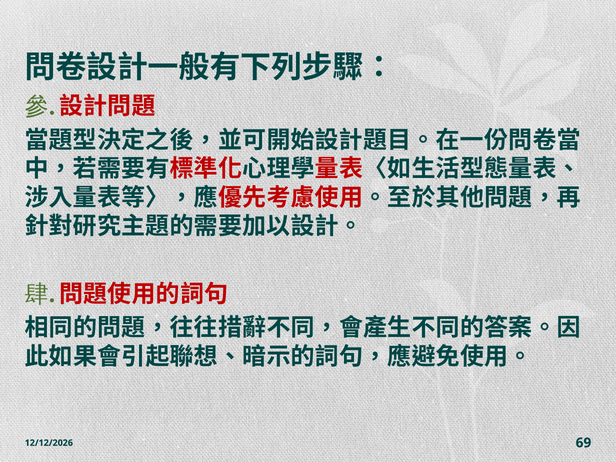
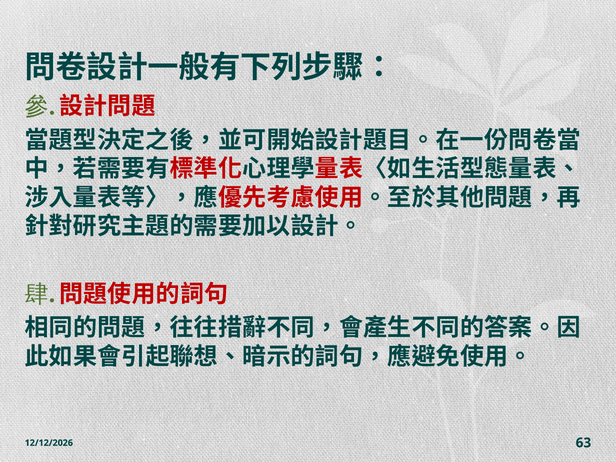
69: 69 -> 63
